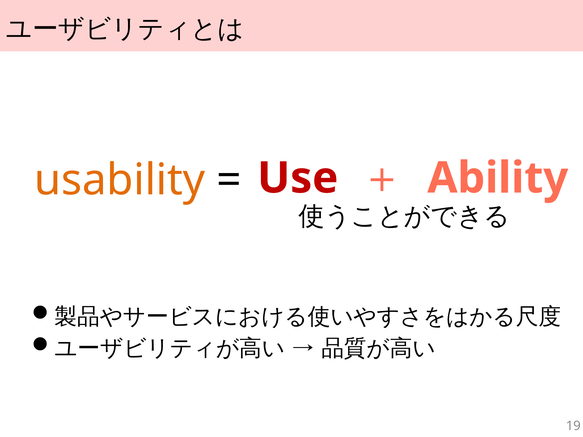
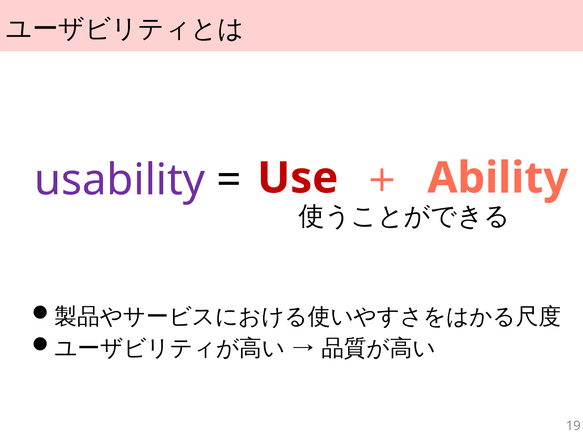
usability colour: orange -> purple
